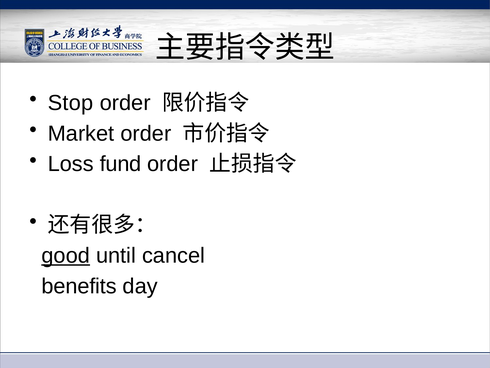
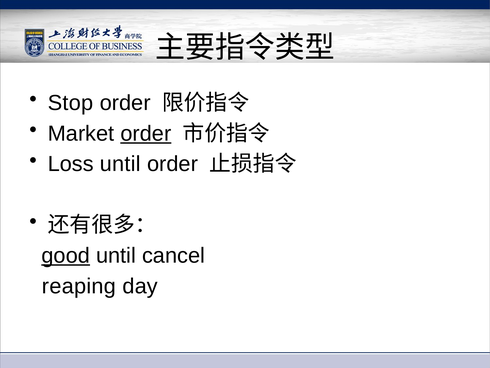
order at (146, 133) underline: none -> present
Loss fund: fund -> until
benefits: benefits -> reaping
